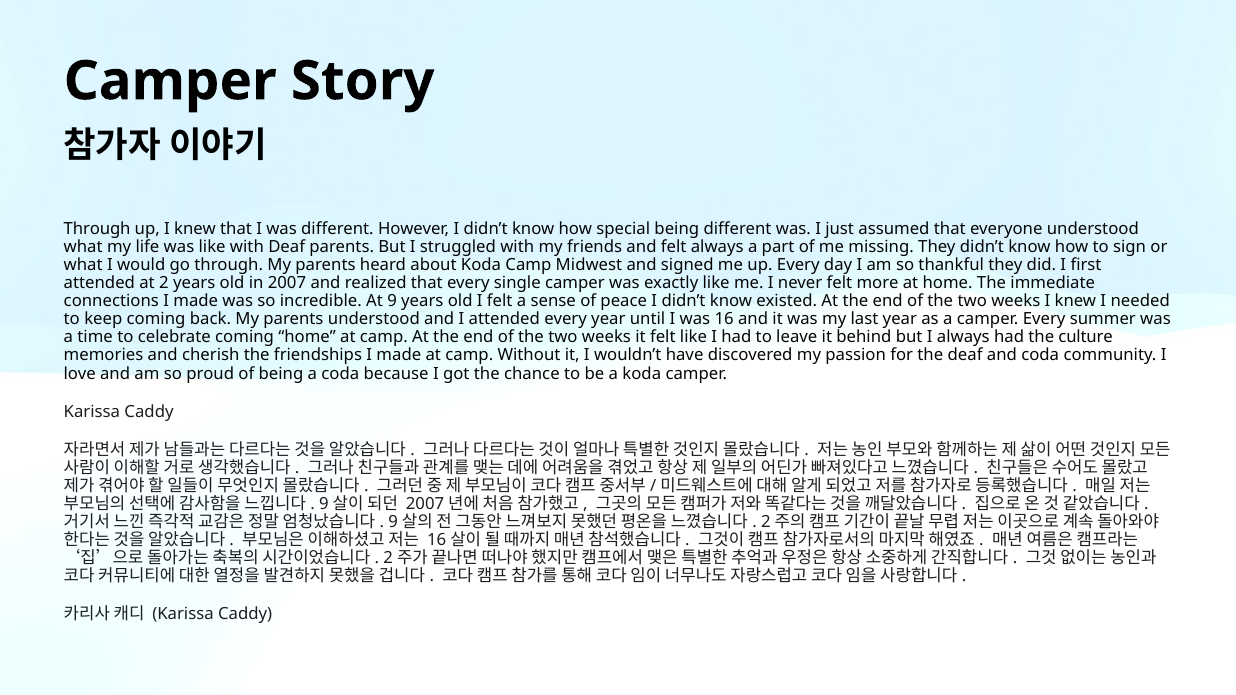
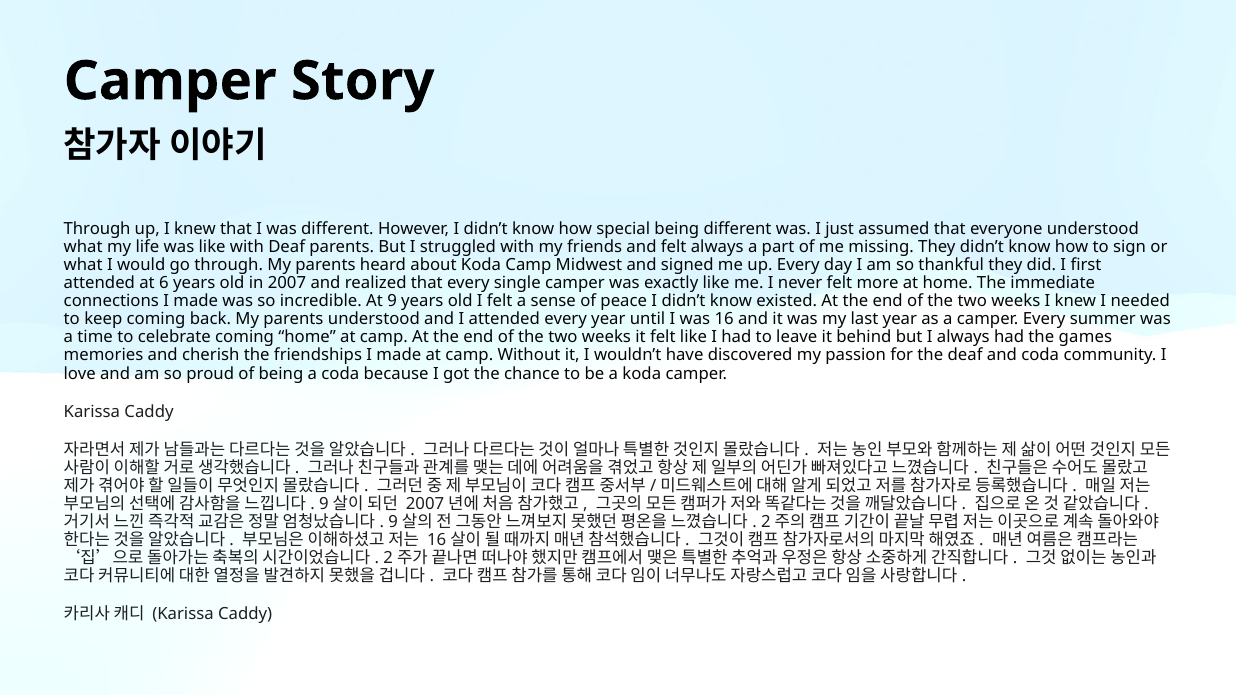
at 2: 2 -> 6
culture: culture -> games
